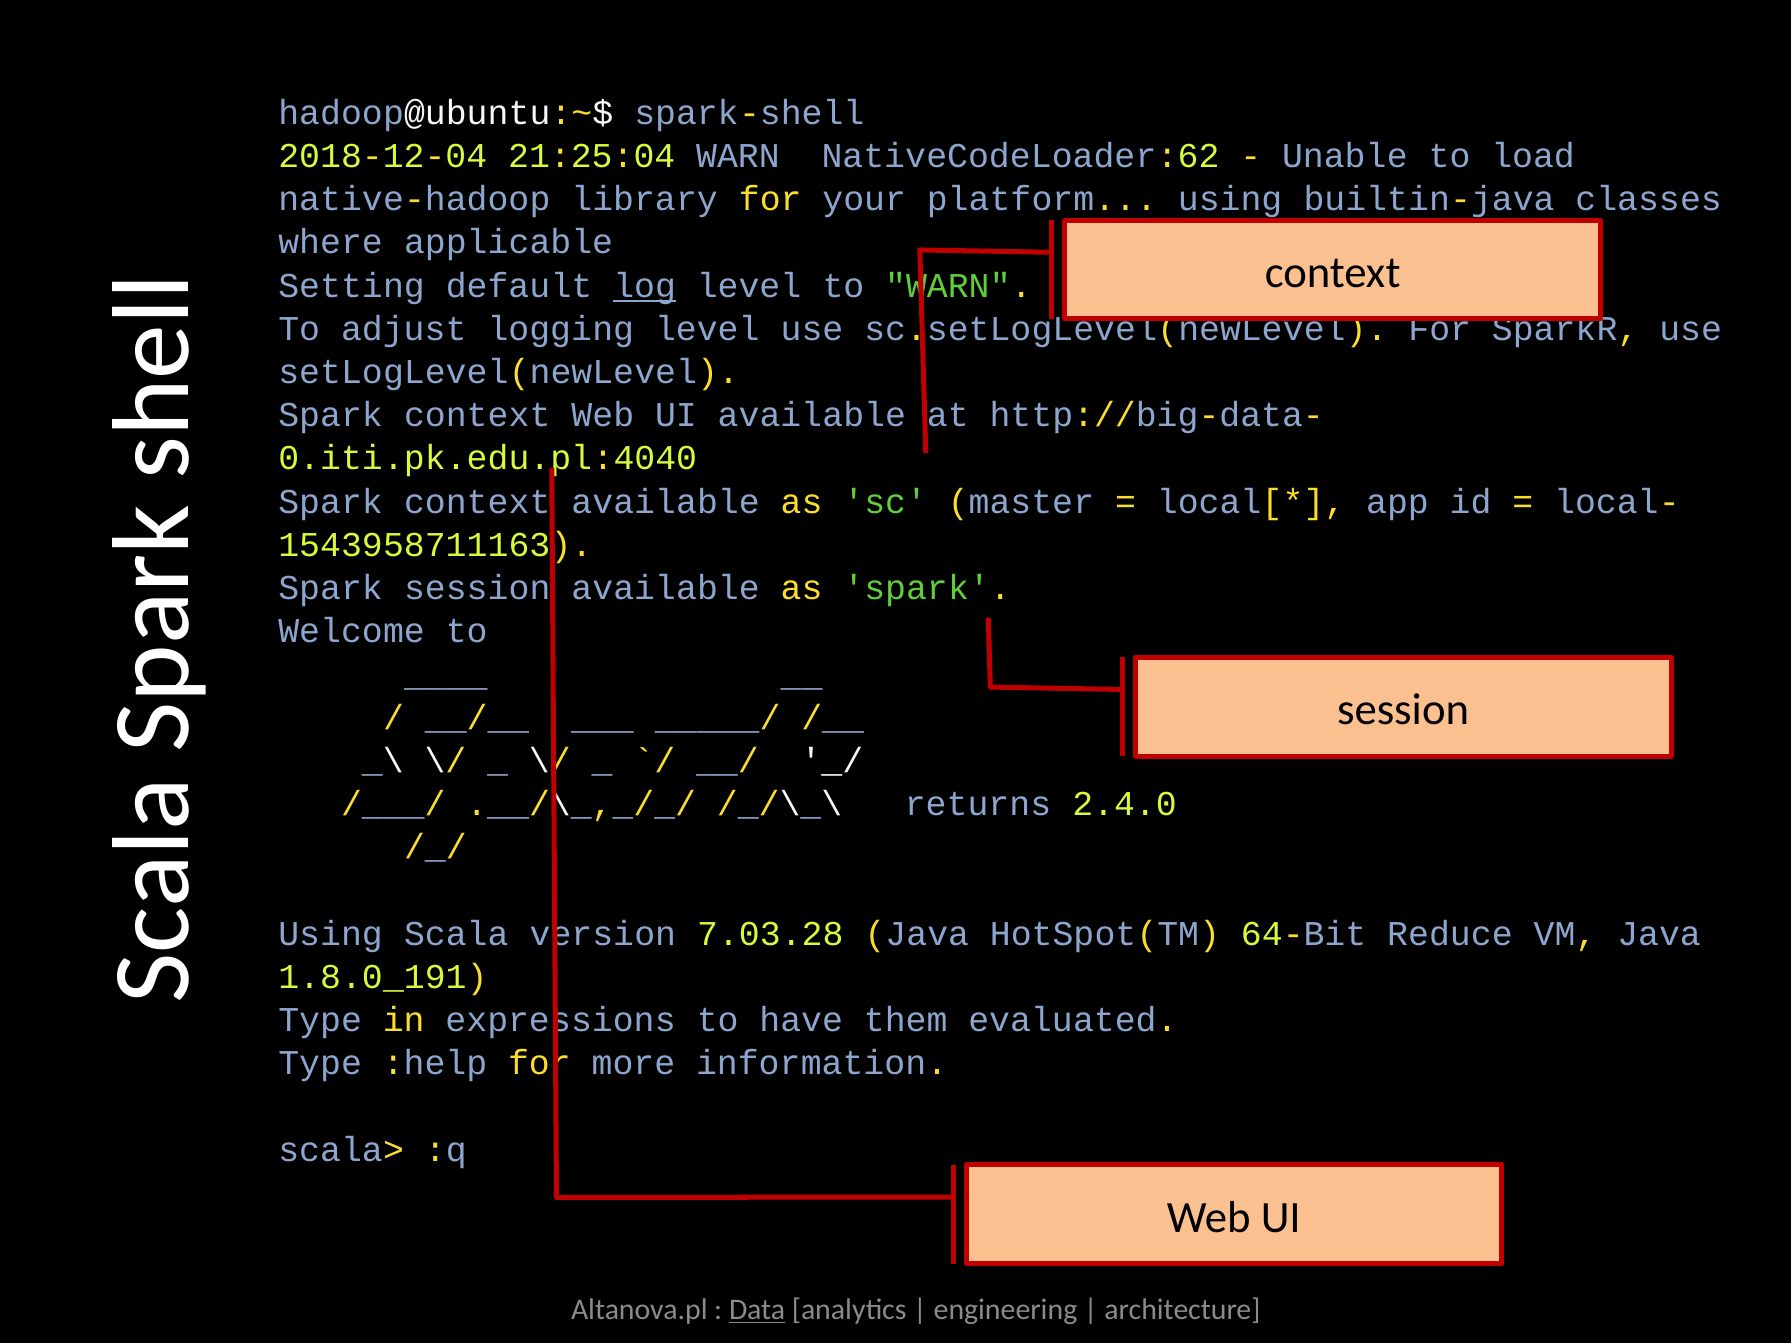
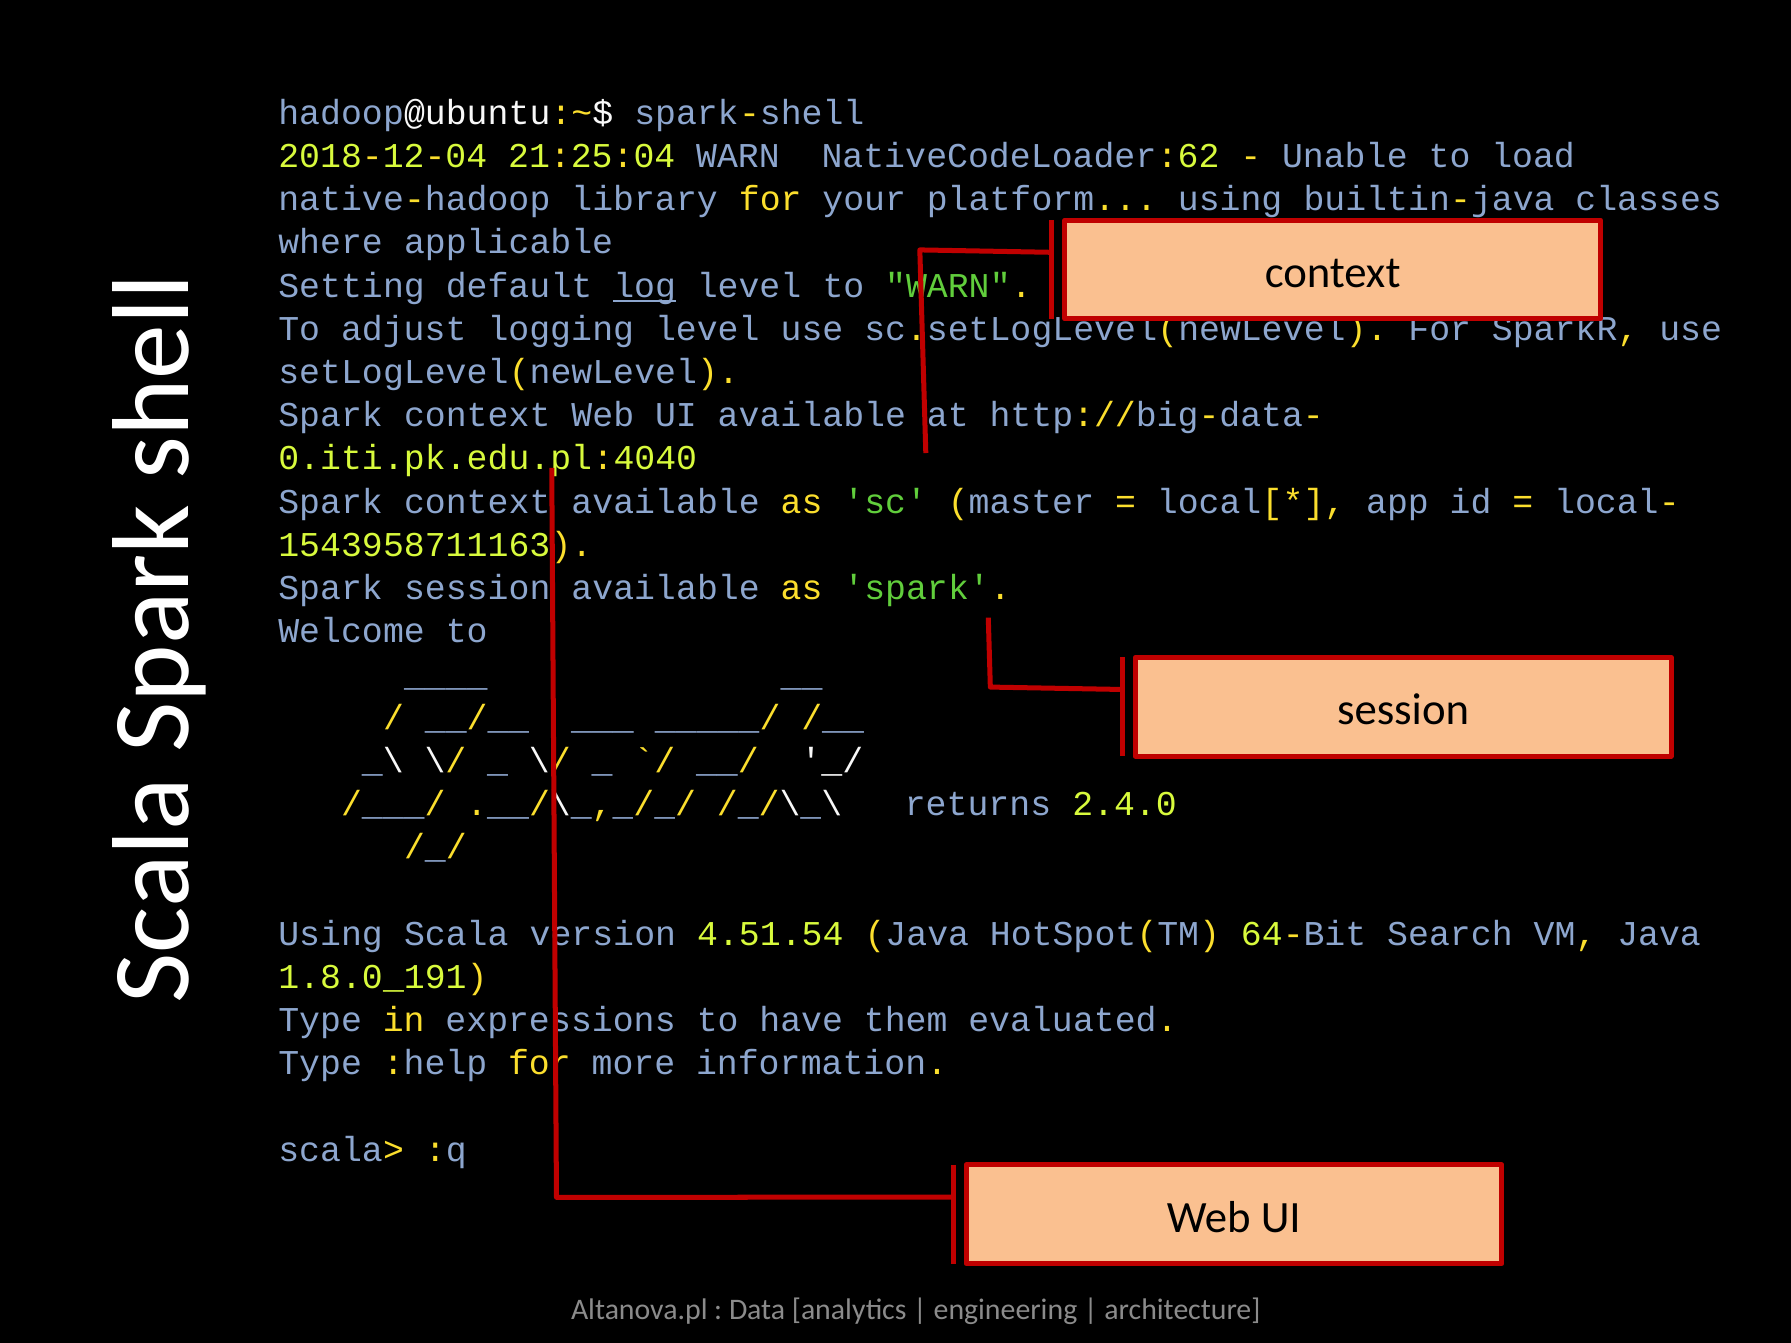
7.03.28: 7.03.28 -> 4.51.54
Reduce: Reduce -> Search
Data underline: present -> none
